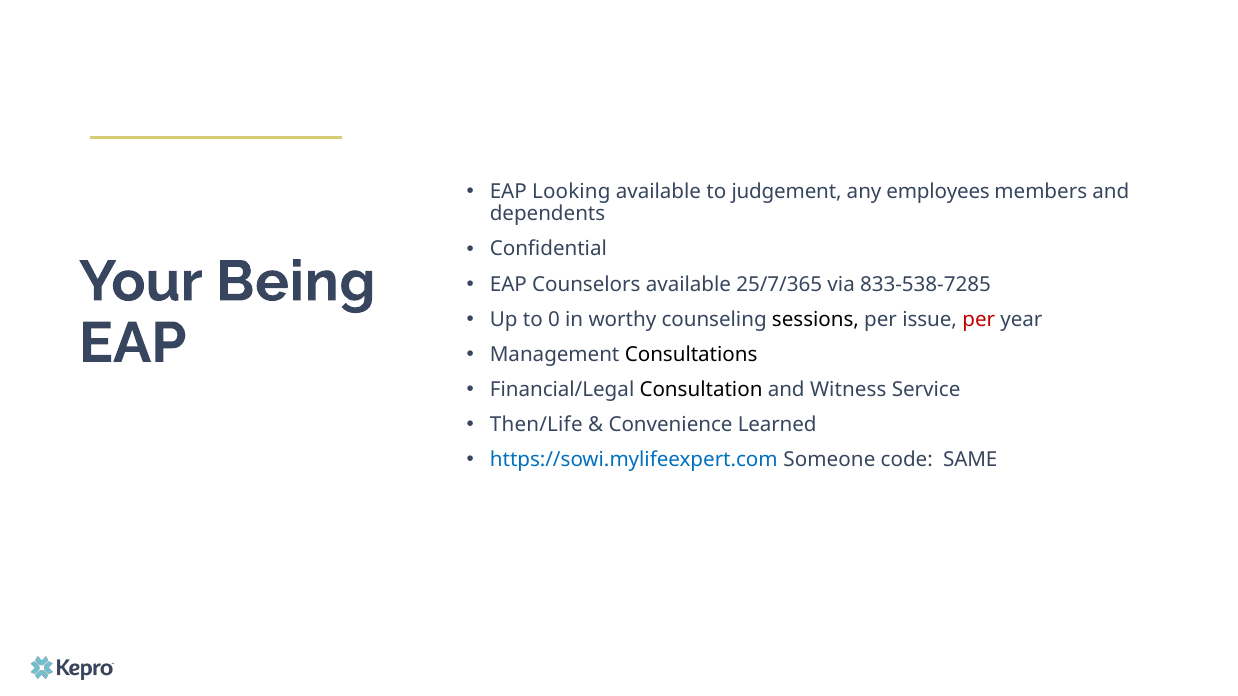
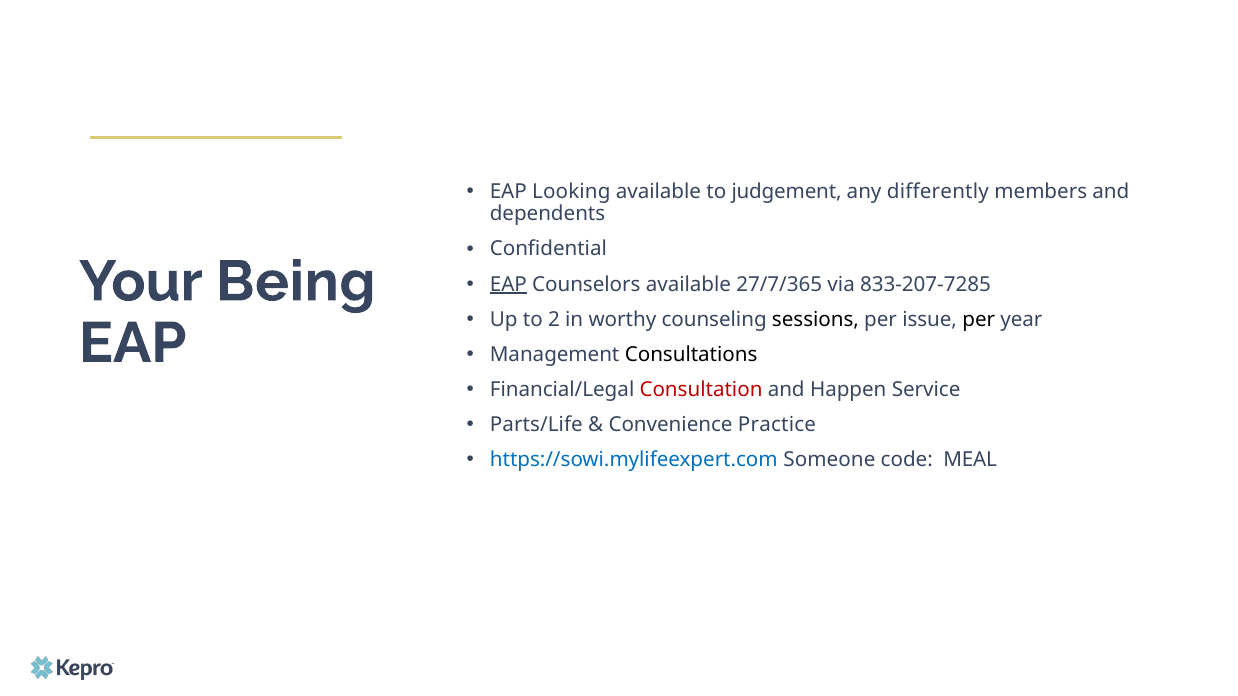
employees: employees -> differently
EAP at (508, 284) underline: none -> present
25/7/365: 25/7/365 -> 27/7/365
833-538-7285: 833-538-7285 -> 833-207-7285
0: 0 -> 2
per at (979, 319) colour: red -> black
Consultation colour: black -> red
Witness: Witness -> Happen
Then/Life: Then/Life -> Parts/Life
Learned: Learned -> Practice
SAME: SAME -> MEAL
